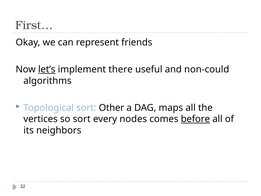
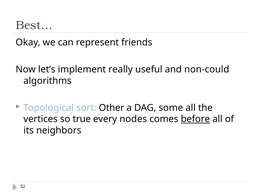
First…: First… -> Best…
let’s underline: present -> none
there: there -> really
maps: maps -> some
so sort: sort -> true
